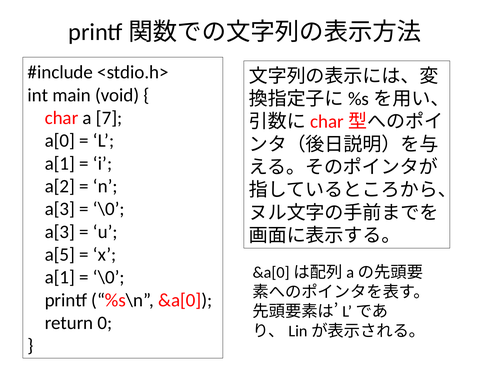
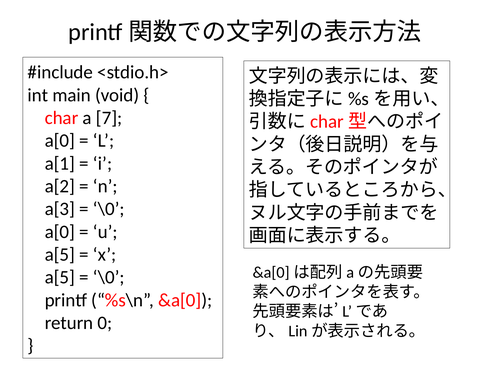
a[3 at (60, 232): a[3 -> a[0
a[1 at (60, 277): a[1 -> a[5
